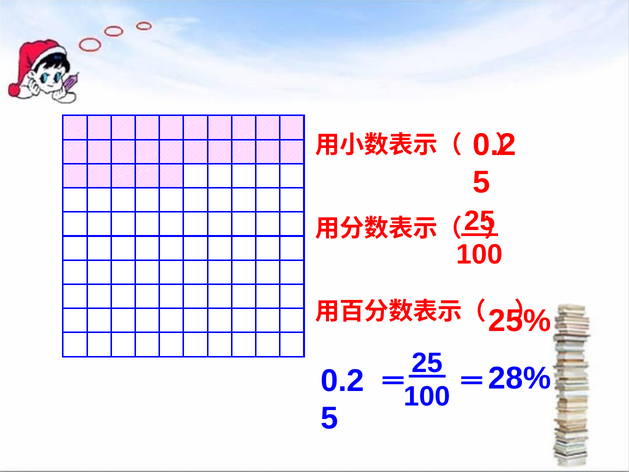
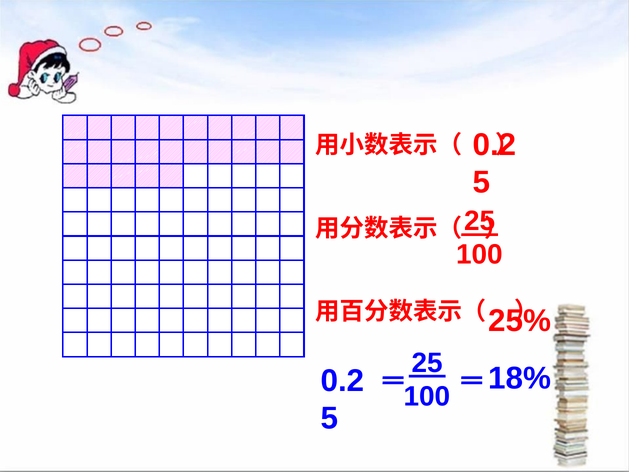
28%: 28% -> 18%
